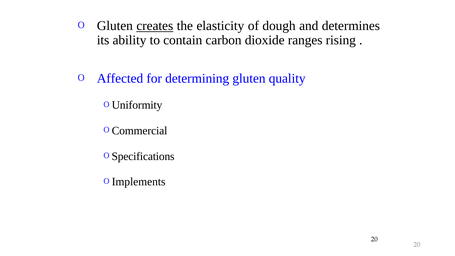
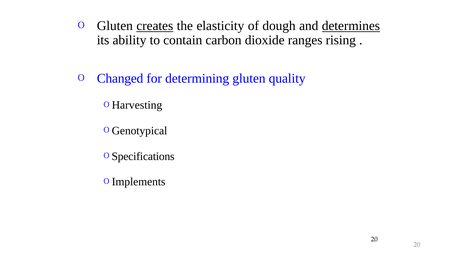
determines underline: none -> present
Affected: Affected -> Changed
Uniformity: Uniformity -> Harvesting
Commercial: Commercial -> Genotypical
